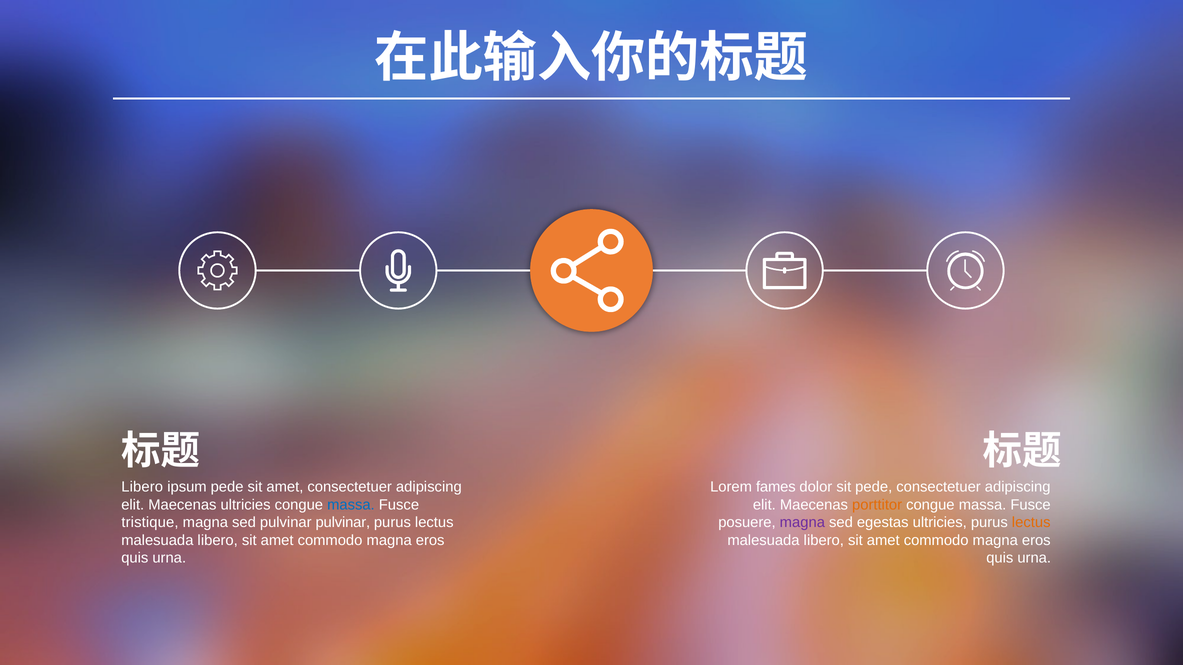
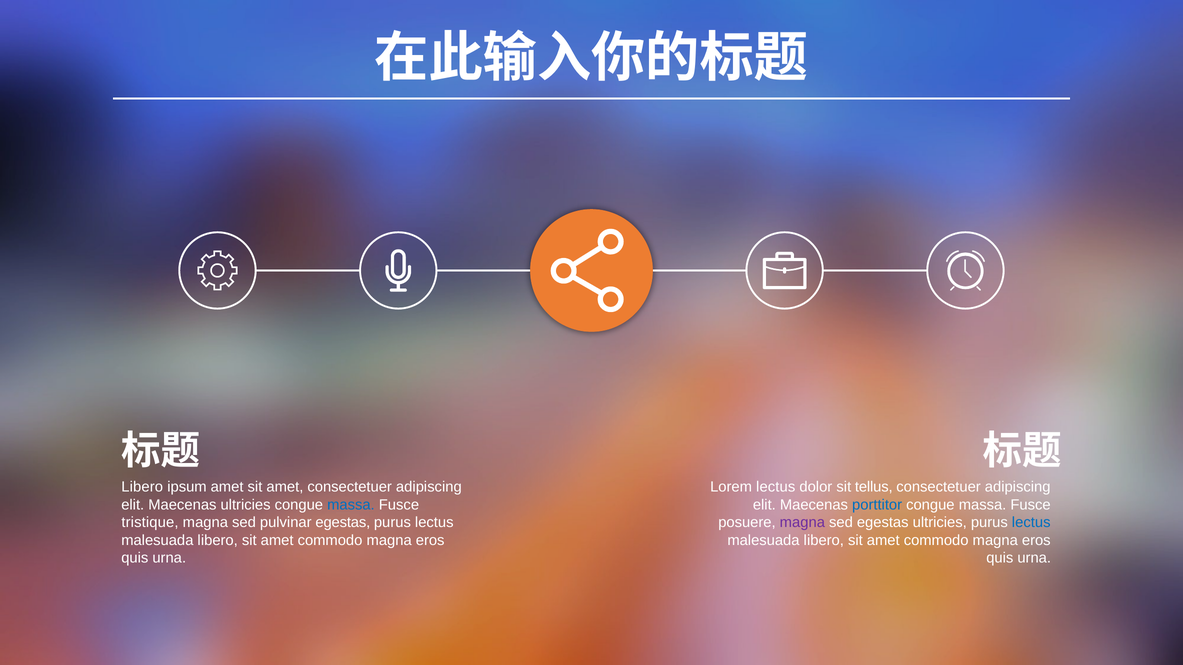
ipsum pede: pede -> amet
Lorem fames: fames -> lectus
sit pede: pede -> tellus
porttitor colour: orange -> blue
pulvinar pulvinar: pulvinar -> egestas
lectus at (1031, 523) colour: orange -> blue
